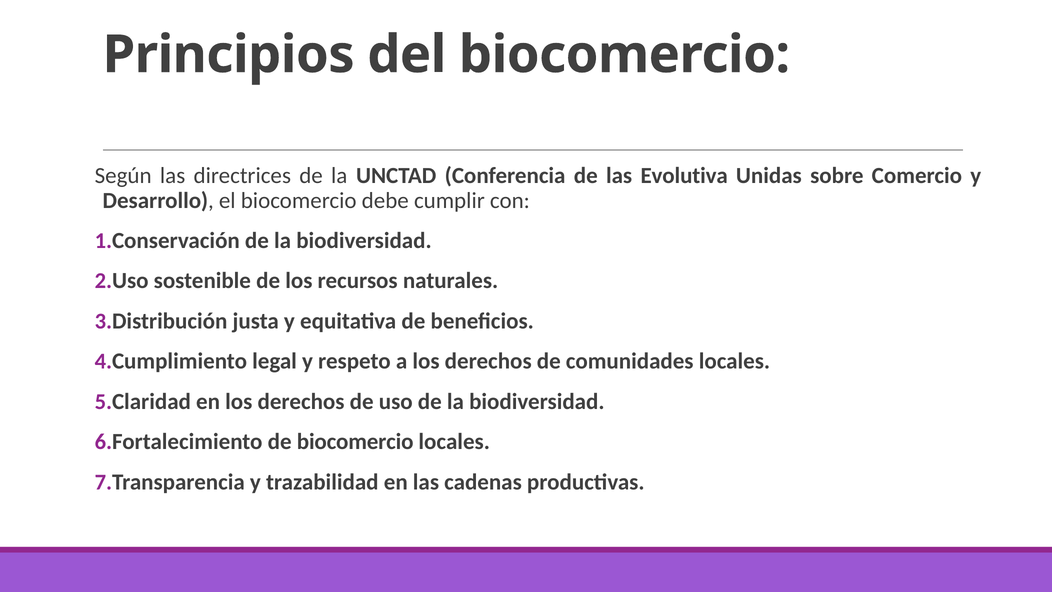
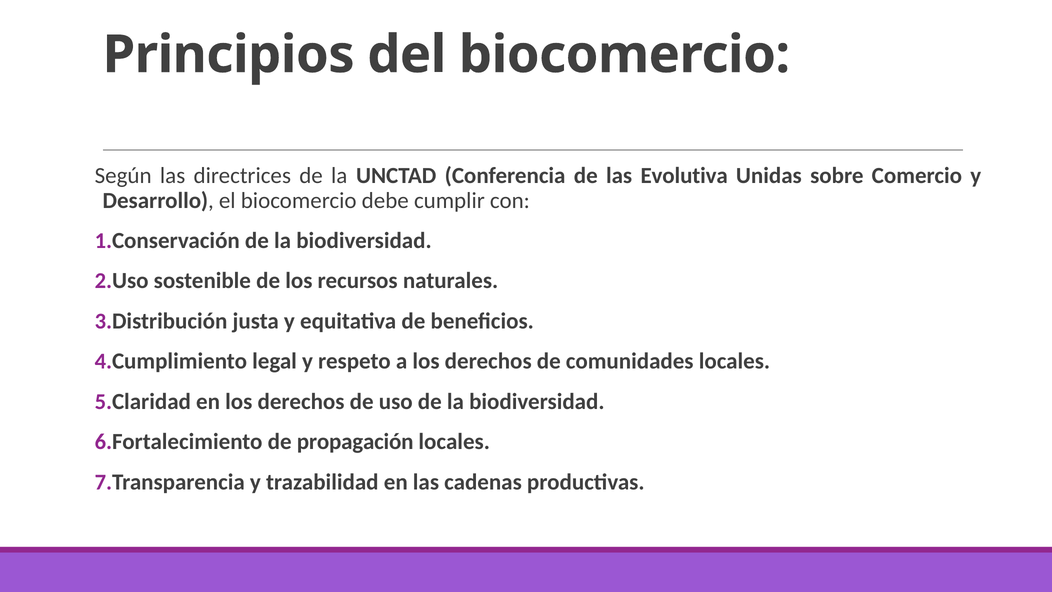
de biocomercio: biocomercio -> propagación
